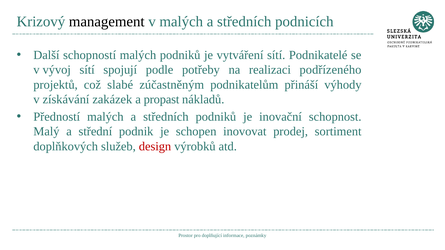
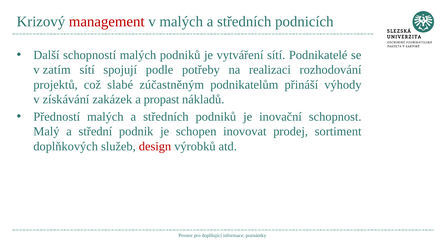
management colour: black -> red
vývoj: vývoj -> zatím
podřízeného: podřízeného -> rozhodování
